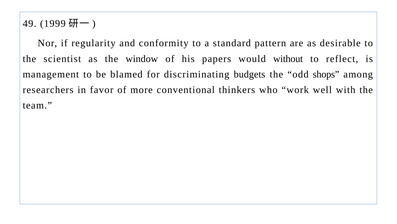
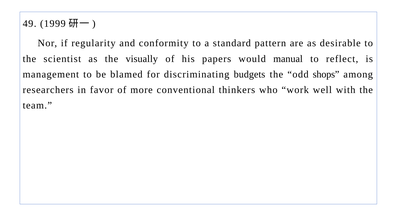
window: window -> visually
without: without -> manual
